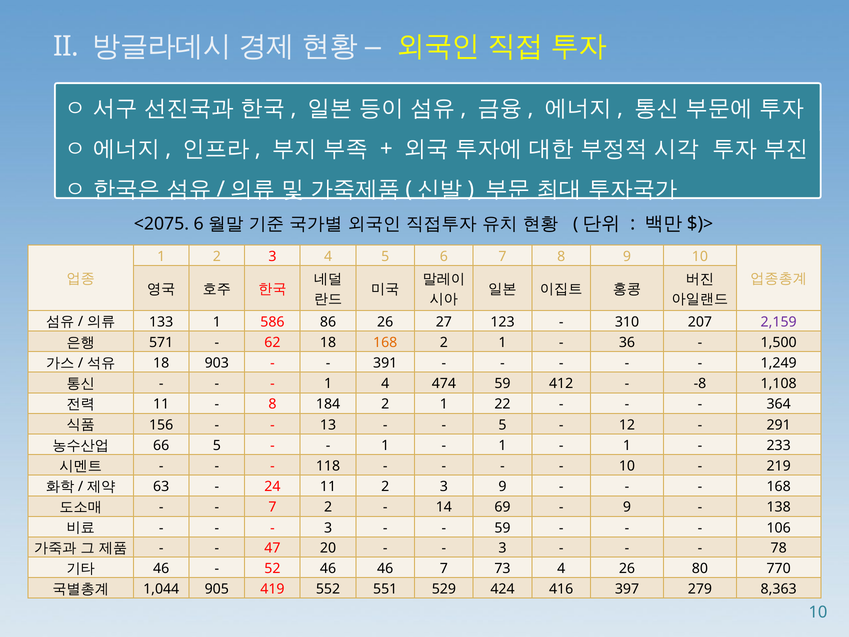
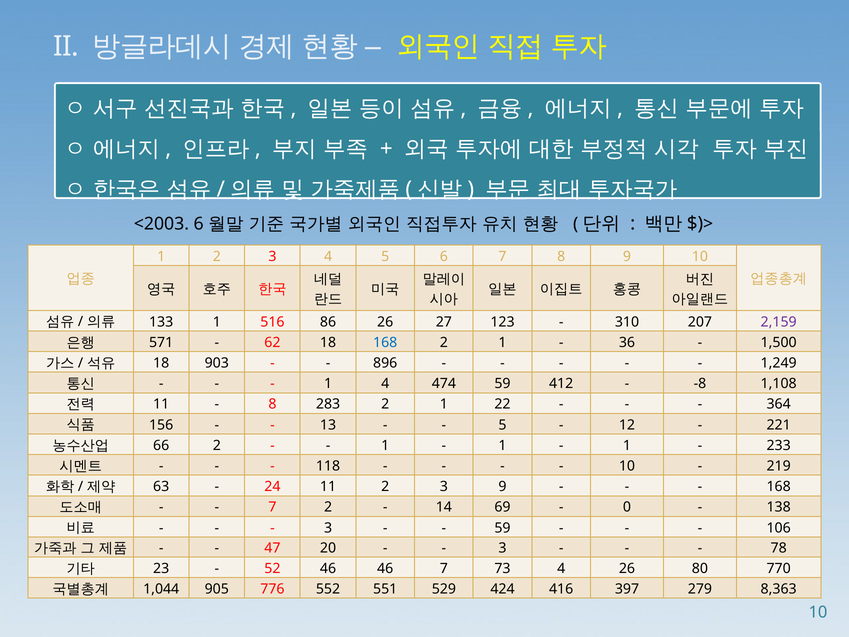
<2075: <2075 -> <2003
586: 586 -> 516
168 at (385, 342) colour: orange -> blue
391: 391 -> 896
184: 184 -> 283
291: 291 -> 221
66 5: 5 -> 2
9 at (627, 507): 9 -> 0
46 at (161, 568): 46 -> 23
419: 419 -> 776
